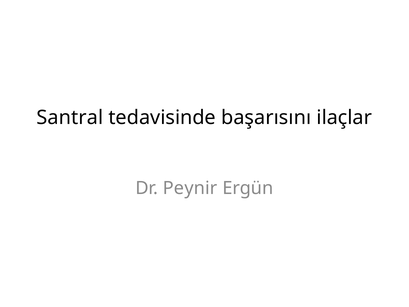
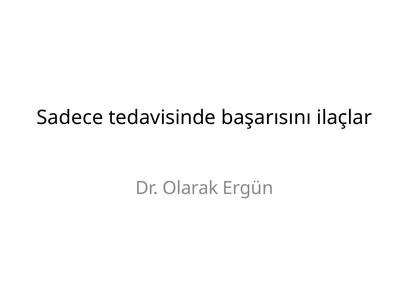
Santral: Santral -> Sadece
Peynir: Peynir -> Olarak
